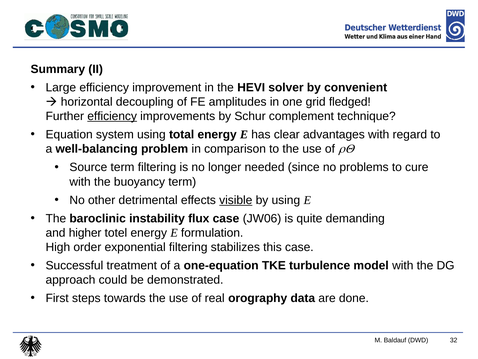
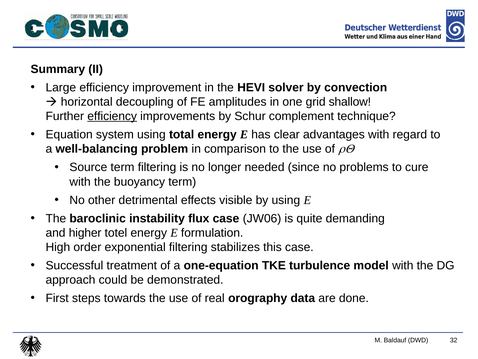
convenient: convenient -> convection
fledged: fledged -> shallow
visible underline: present -> none
